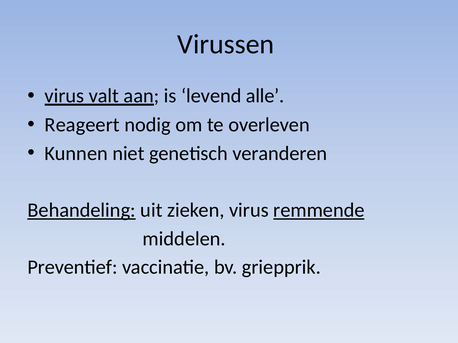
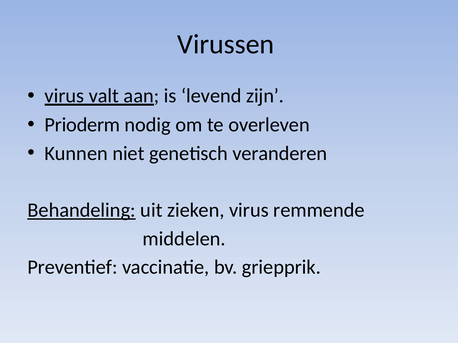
alle: alle -> zijn
Reageert: Reageert -> Prioderm
remmende underline: present -> none
